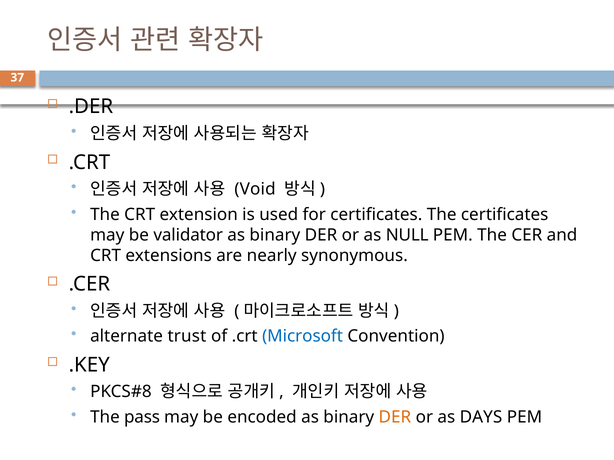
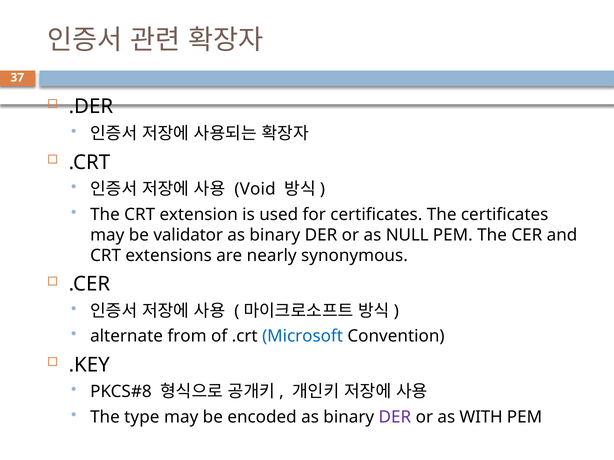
trust: trust -> from
pass: pass -> type
DER at (395, 417) colour: orange -> purple
DAYS: DAYS -> WITH
